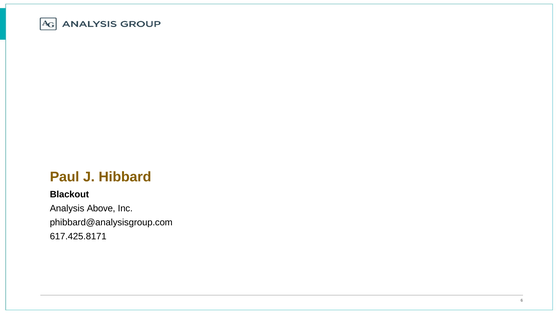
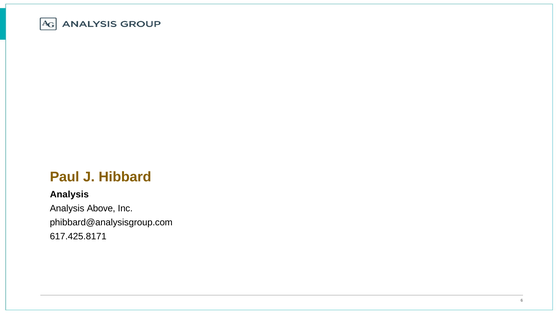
Blackout at (69, 194): Blackout -> Analysis
